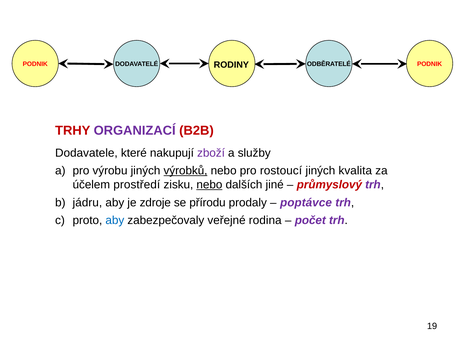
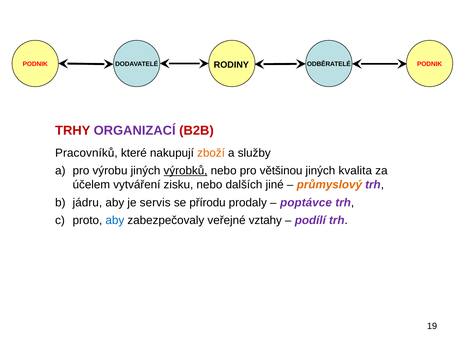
Dodavatele: Dodavatele -> Pracovníků
zboží colour: purple -> orange
rostoucí: rostoucí -> většinou
prostředí: prostředí -> vytváření
nebo at (209, 185) underline: present -> none
průmyslový colour: red -> orange
zdroje: zdroje -> servis
rodina: rodina -> vztahy
počet: počet -> podílí
